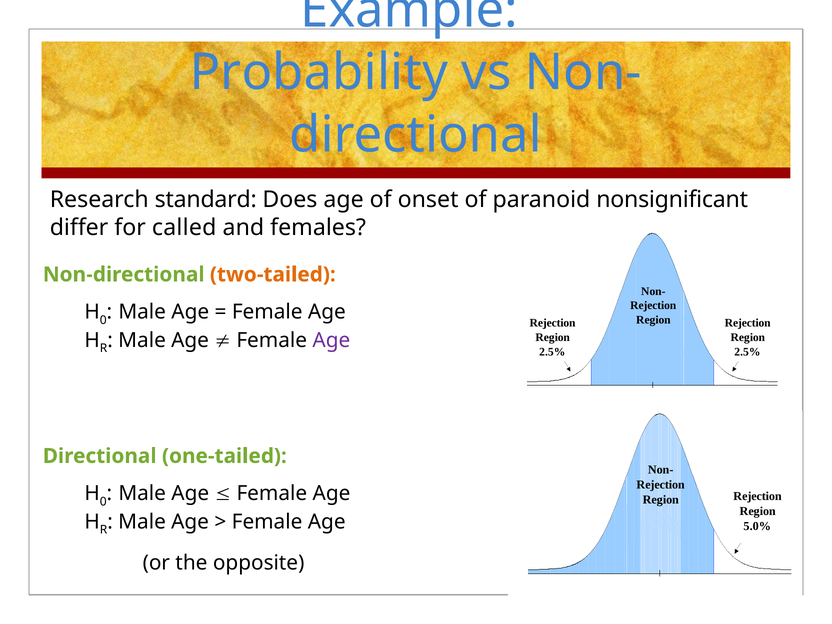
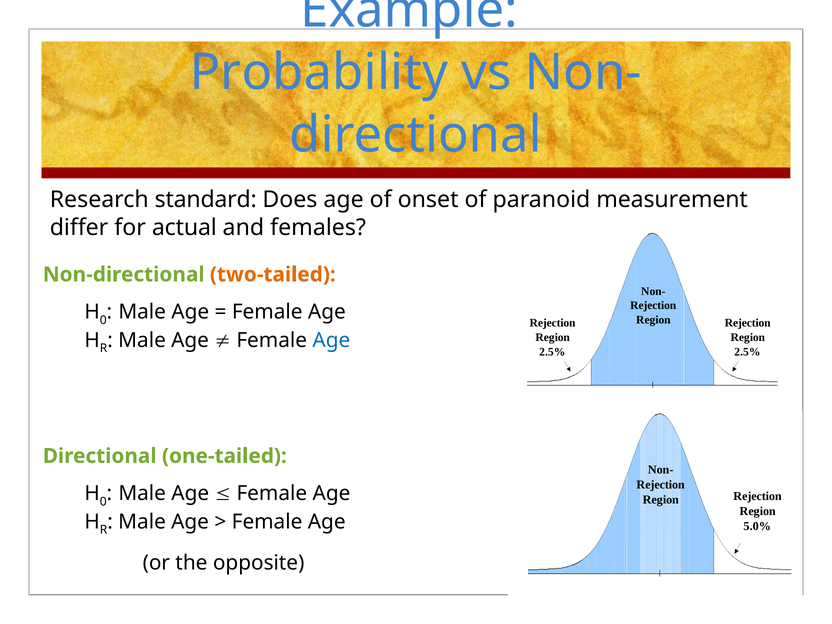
nonsignificant: nonsignificant -> measurement
called: called -> actual
Age at (331, 340) colour: purple -> blue
